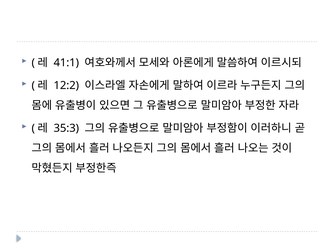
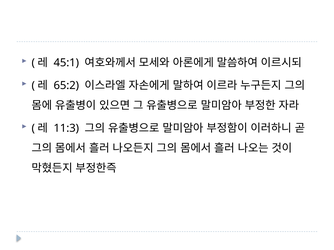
41:1: 41:1 -> 45:1
12:2: 12:2 -> 65:2
35:3: 35:3 -> 11:3
